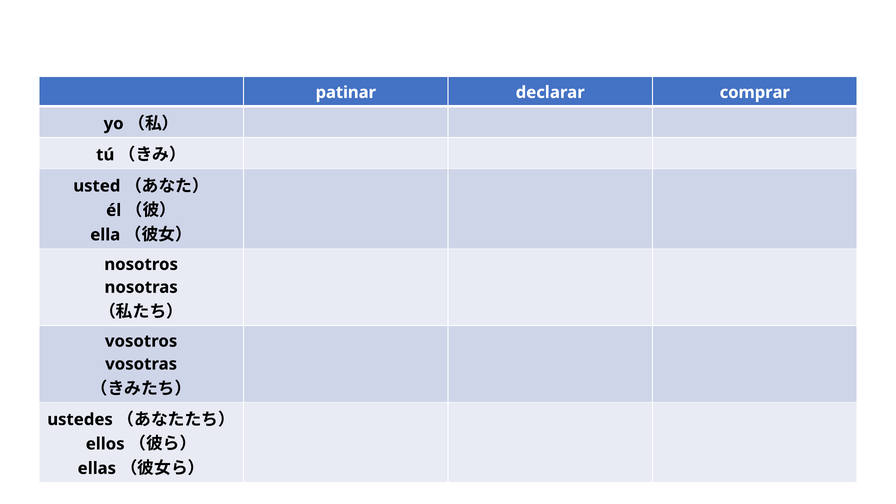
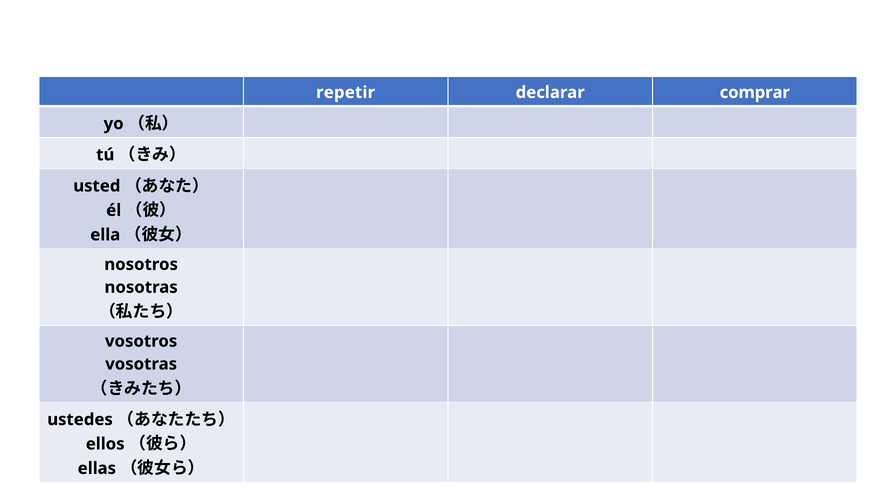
patinar: patinar -> repetir
